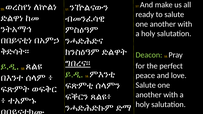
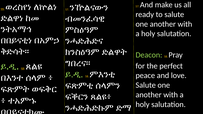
ግበረና። underline: present -> none
